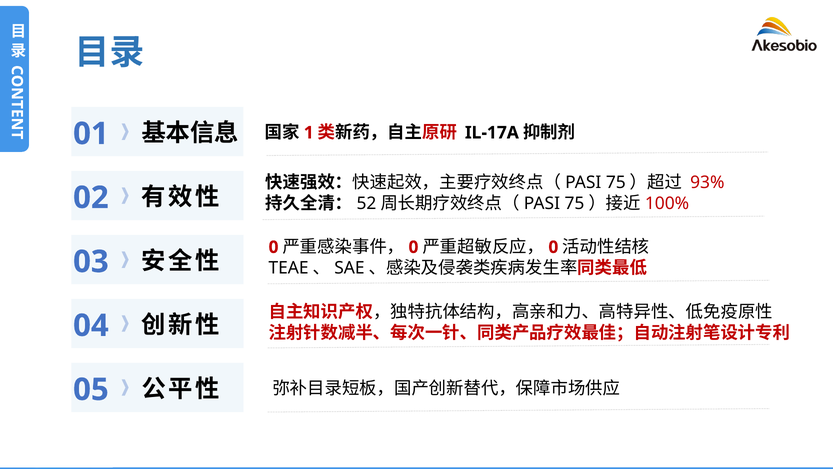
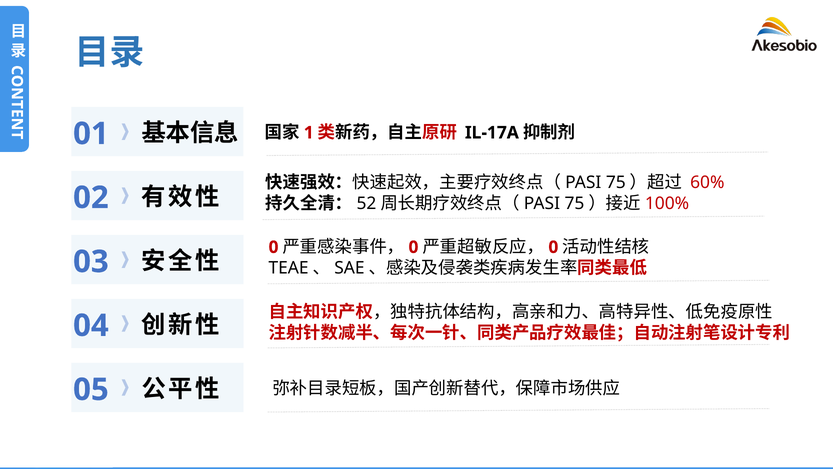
93%: 93% -> 60%
